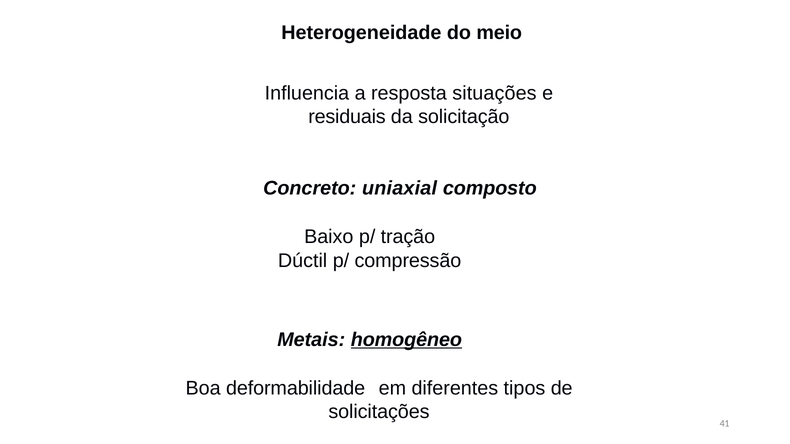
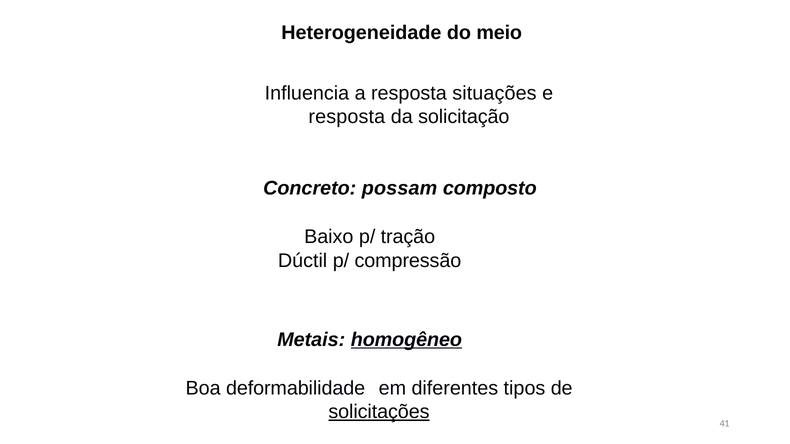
residuais at (347, 117): residuais -> resposta
uniaxial: uniaxial -> possam
solicitações underline: none -> present
